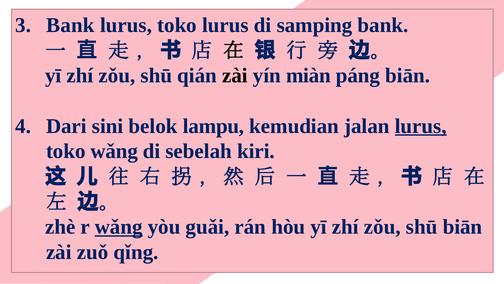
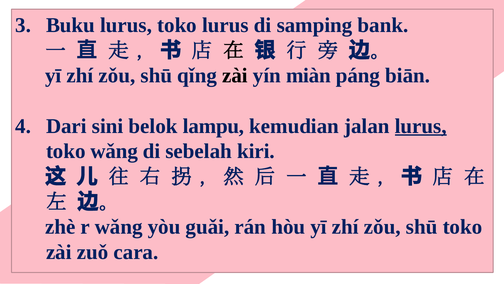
Bank at (70, 25): Bank -> Buku
qián: qián -> qǐng
wǎng at (119, 227) underline: present -> none
shū biān: biān -> toko
qǐng: qǐng -> cara
